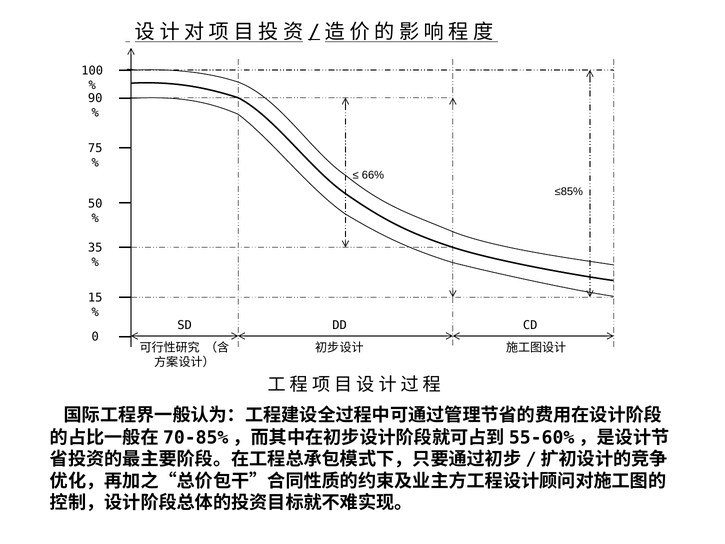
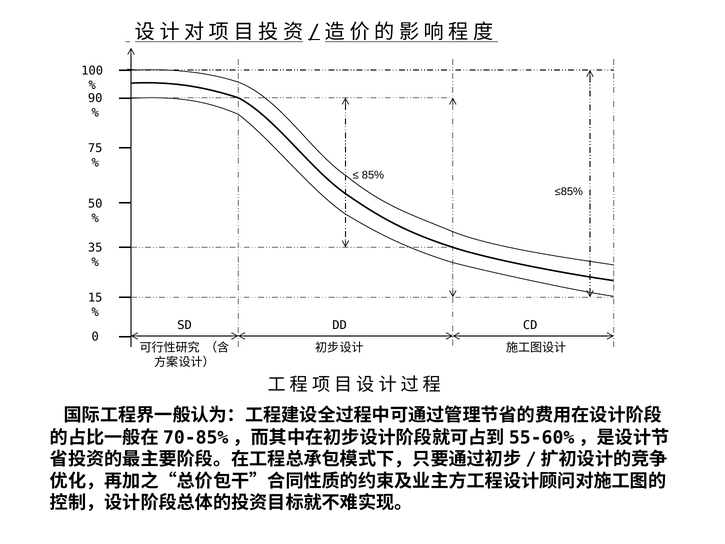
66%: 66% -> 85%
